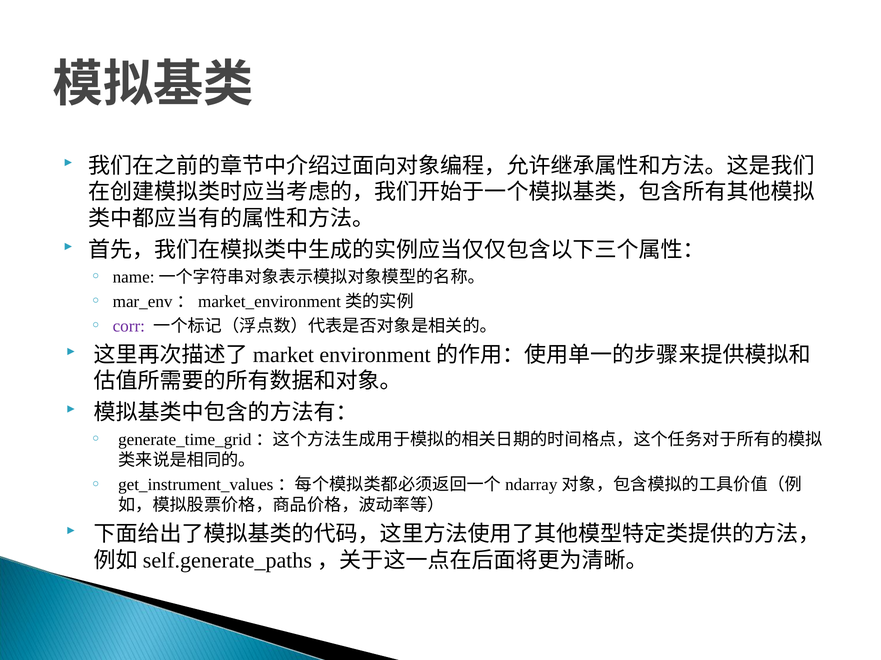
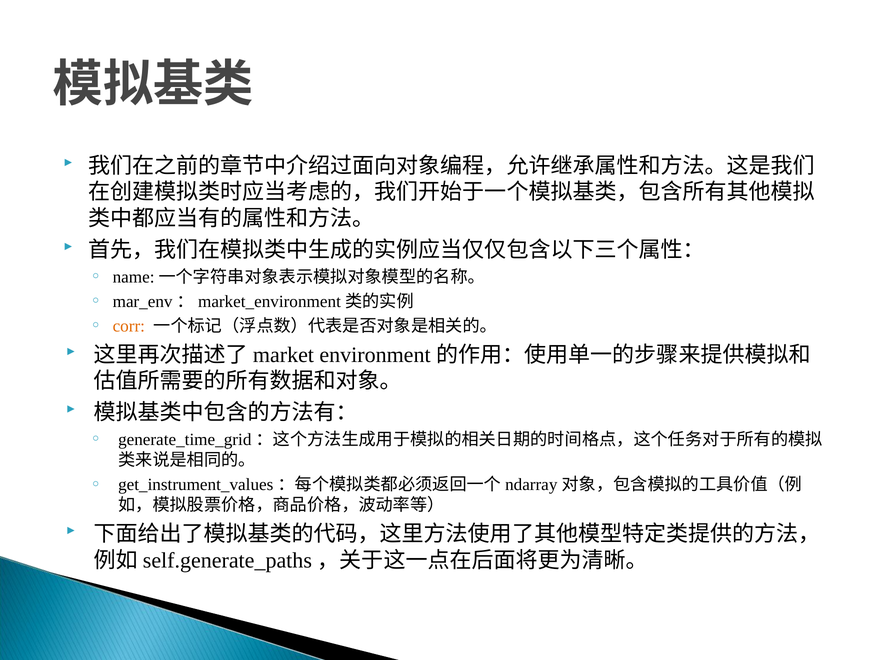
corr colour: purple -> orange
